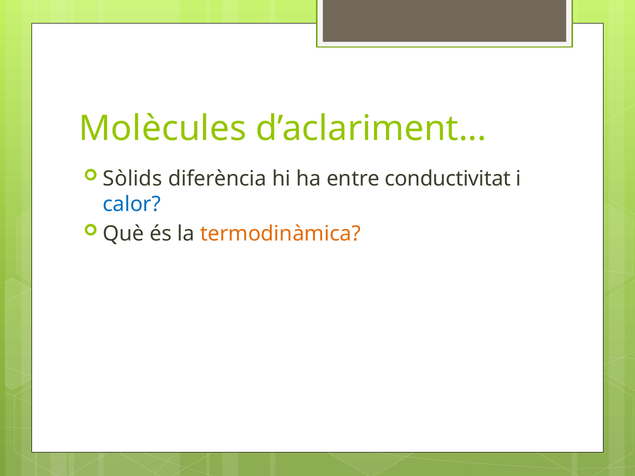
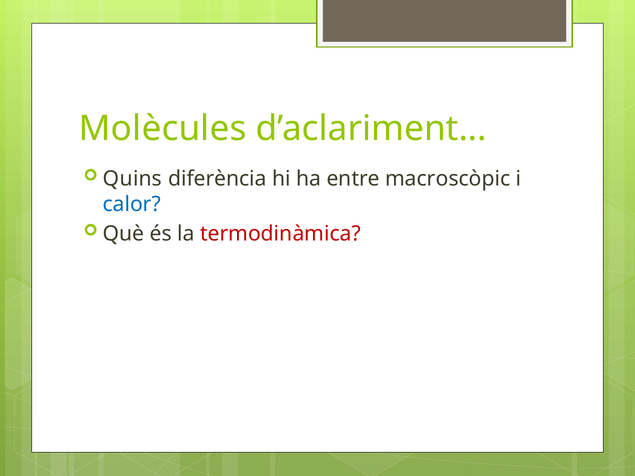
Sòlids: Sòlids -> Quins
conductivitat: conductivitat -> macroscòpic
termodinàmica colour: orange -> red
